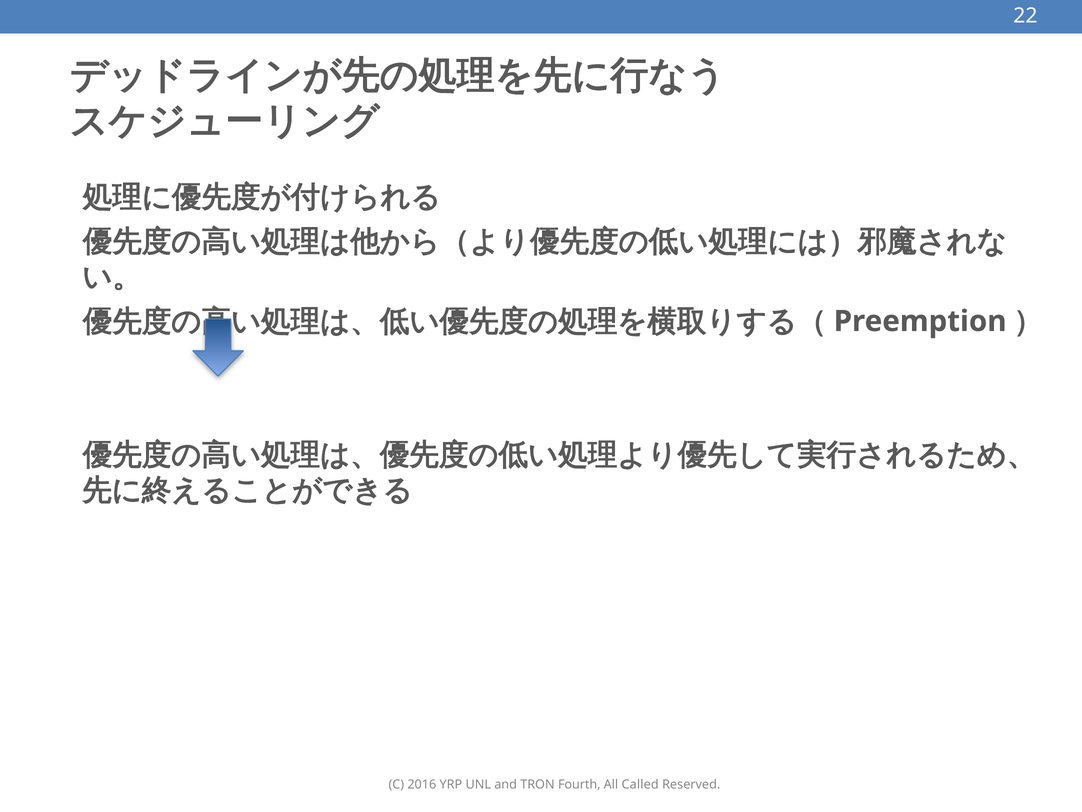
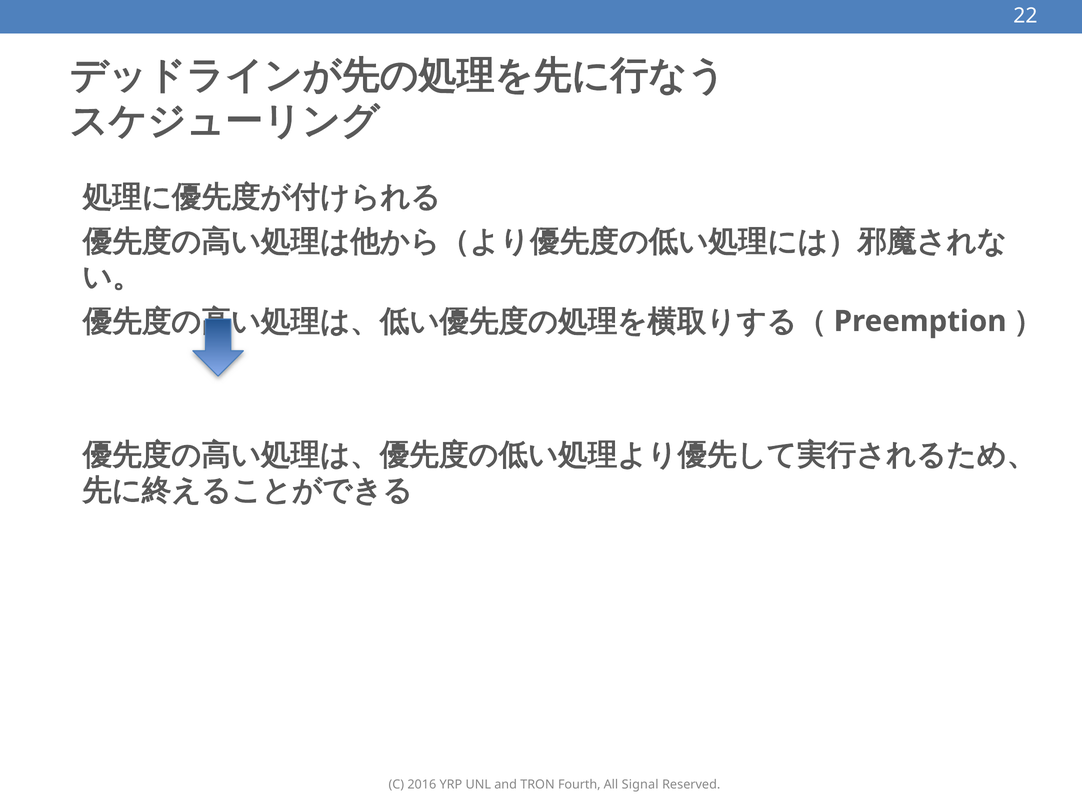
Called: Called -> Signal
